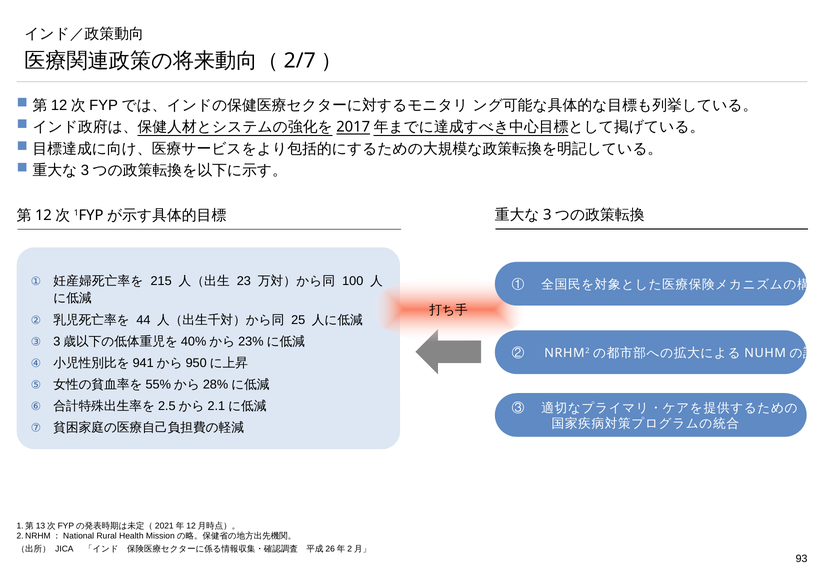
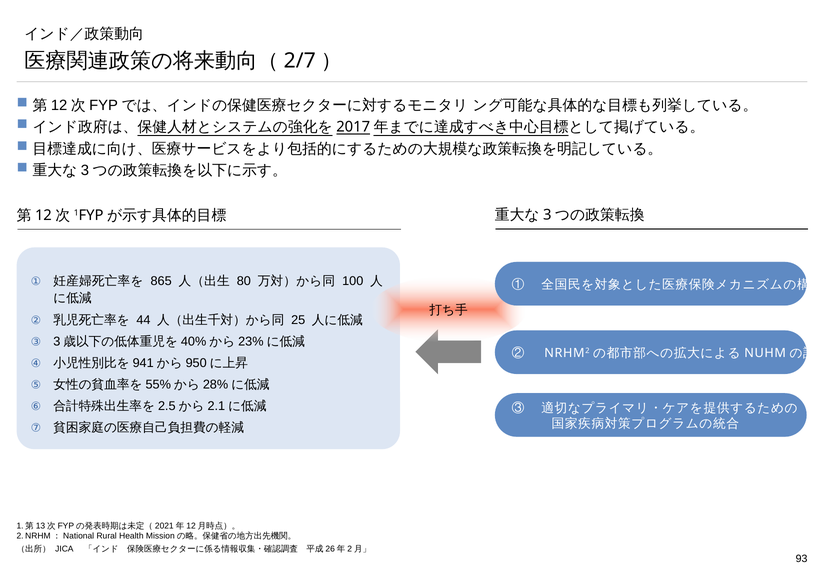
215: 215 -> 865
23: 23 -> 80
